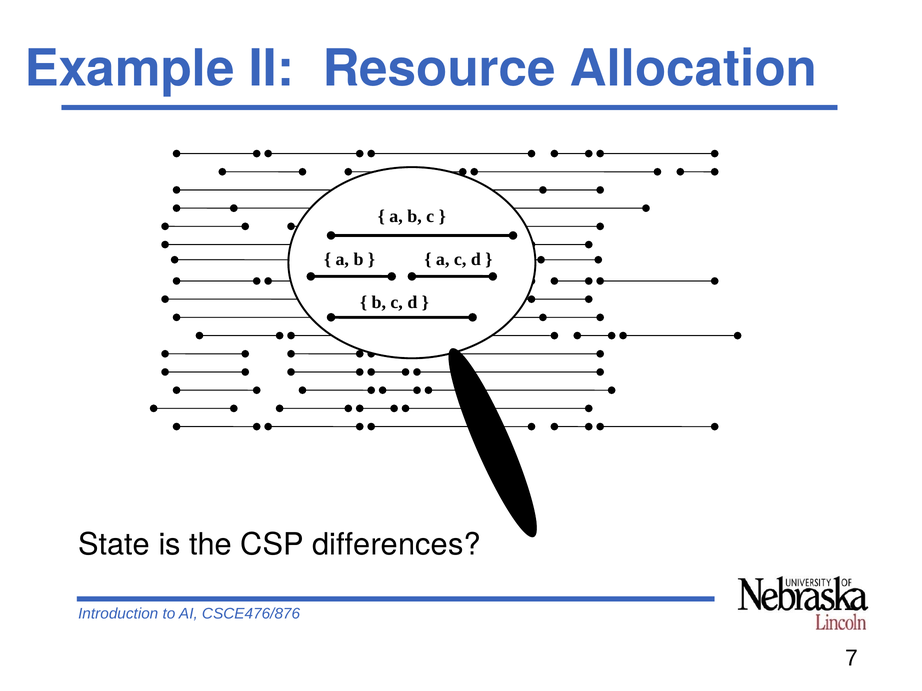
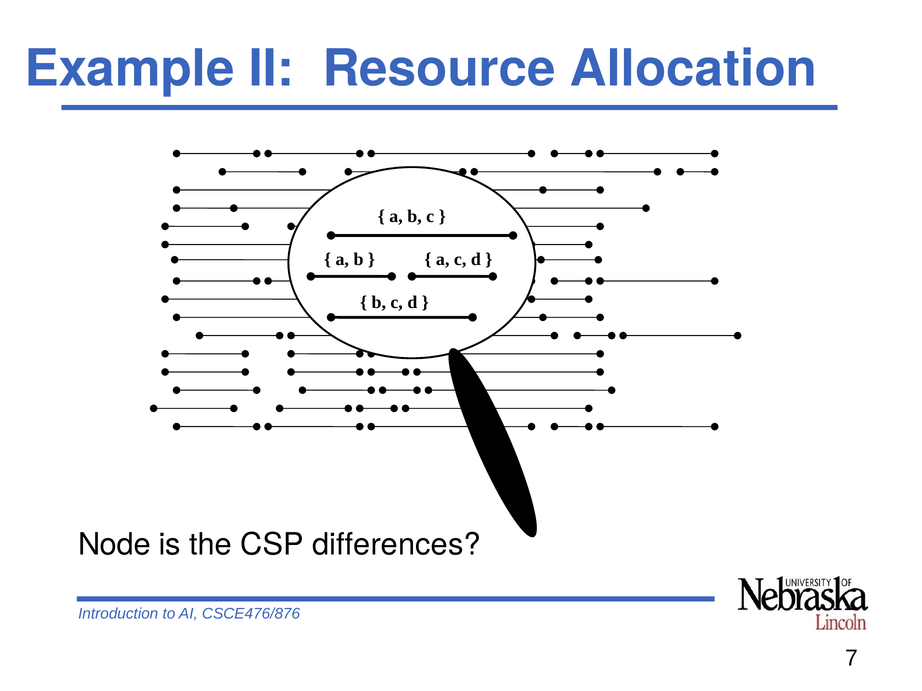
State: State -> Node
